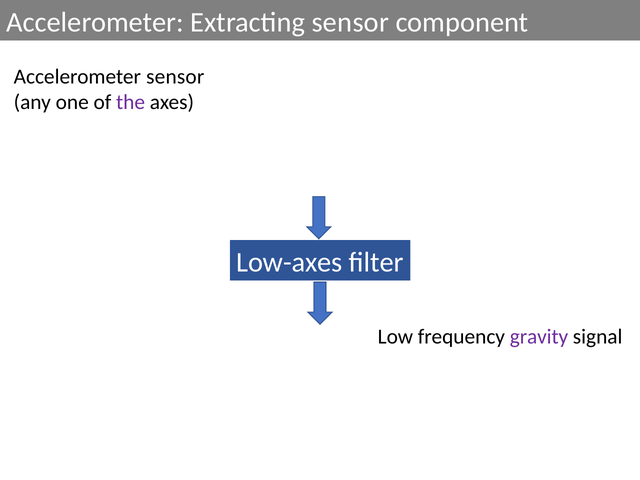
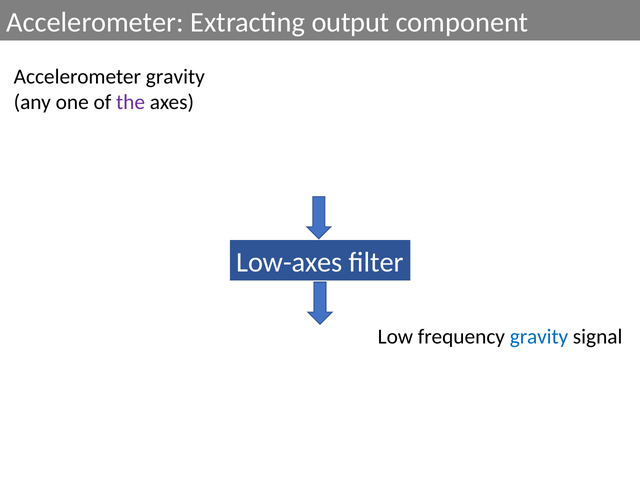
Extracting sensor: sensor -> output
Accelerometer sensor: sensor -> gravity
gravity at (539, 336) colour: purple -> blue
